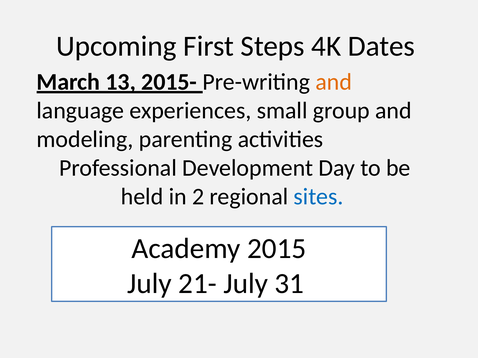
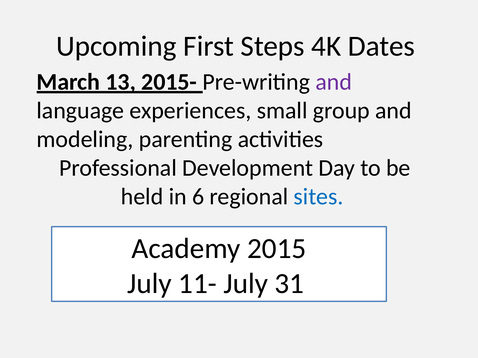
and at (334, 82) colour: orange -> purple
2: 2 -> 6
21-: 21- -> 11-
